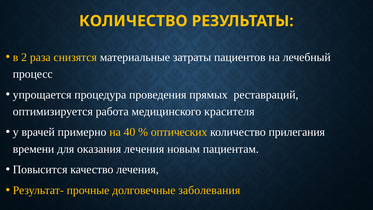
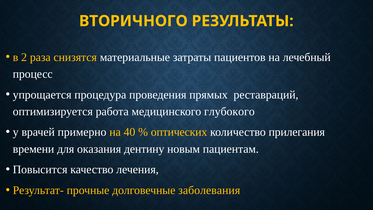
КОЛИЧЕСТВО at (133, 21): КОЛИЧЕСТВО -> ВТОРИЧНОГО
красителя: красителя -> глубокого
оказания лечения: лечения -> дентину
